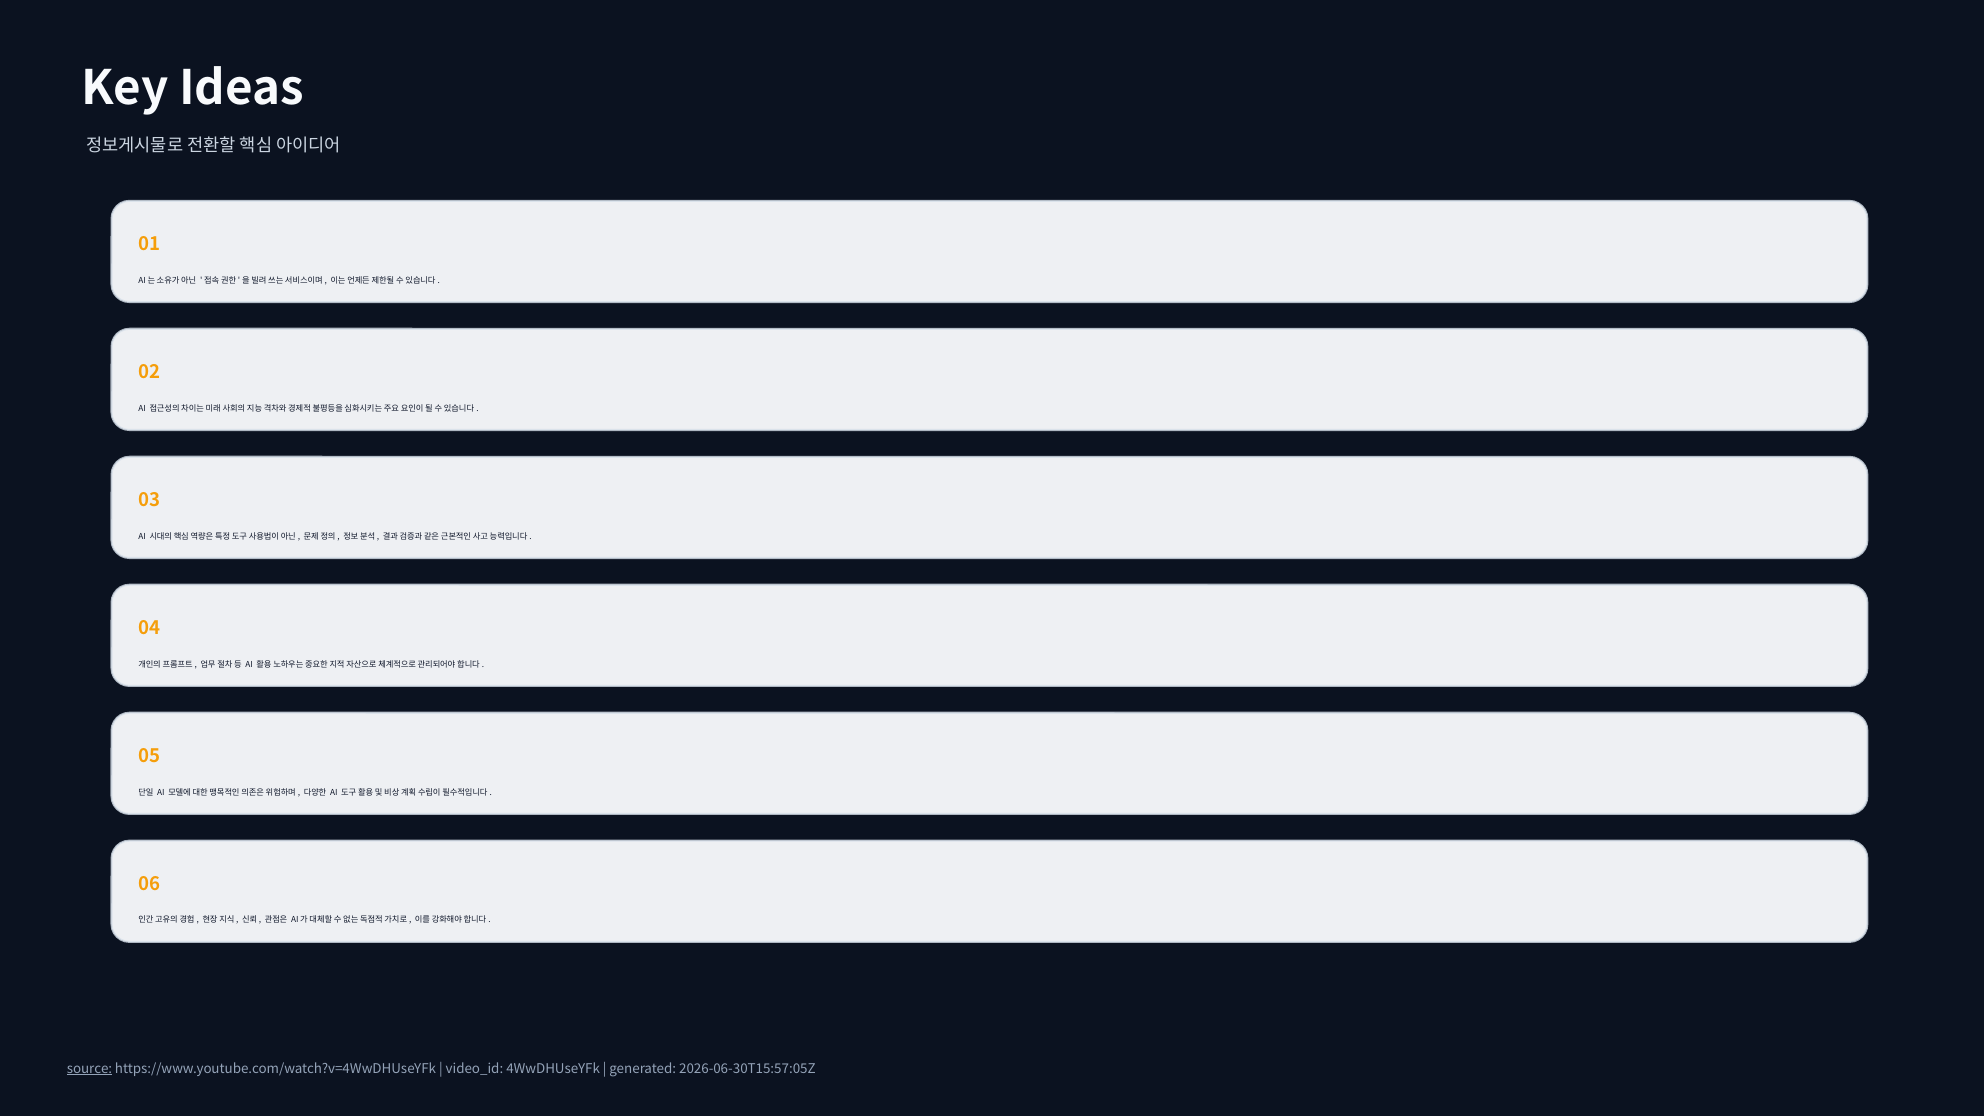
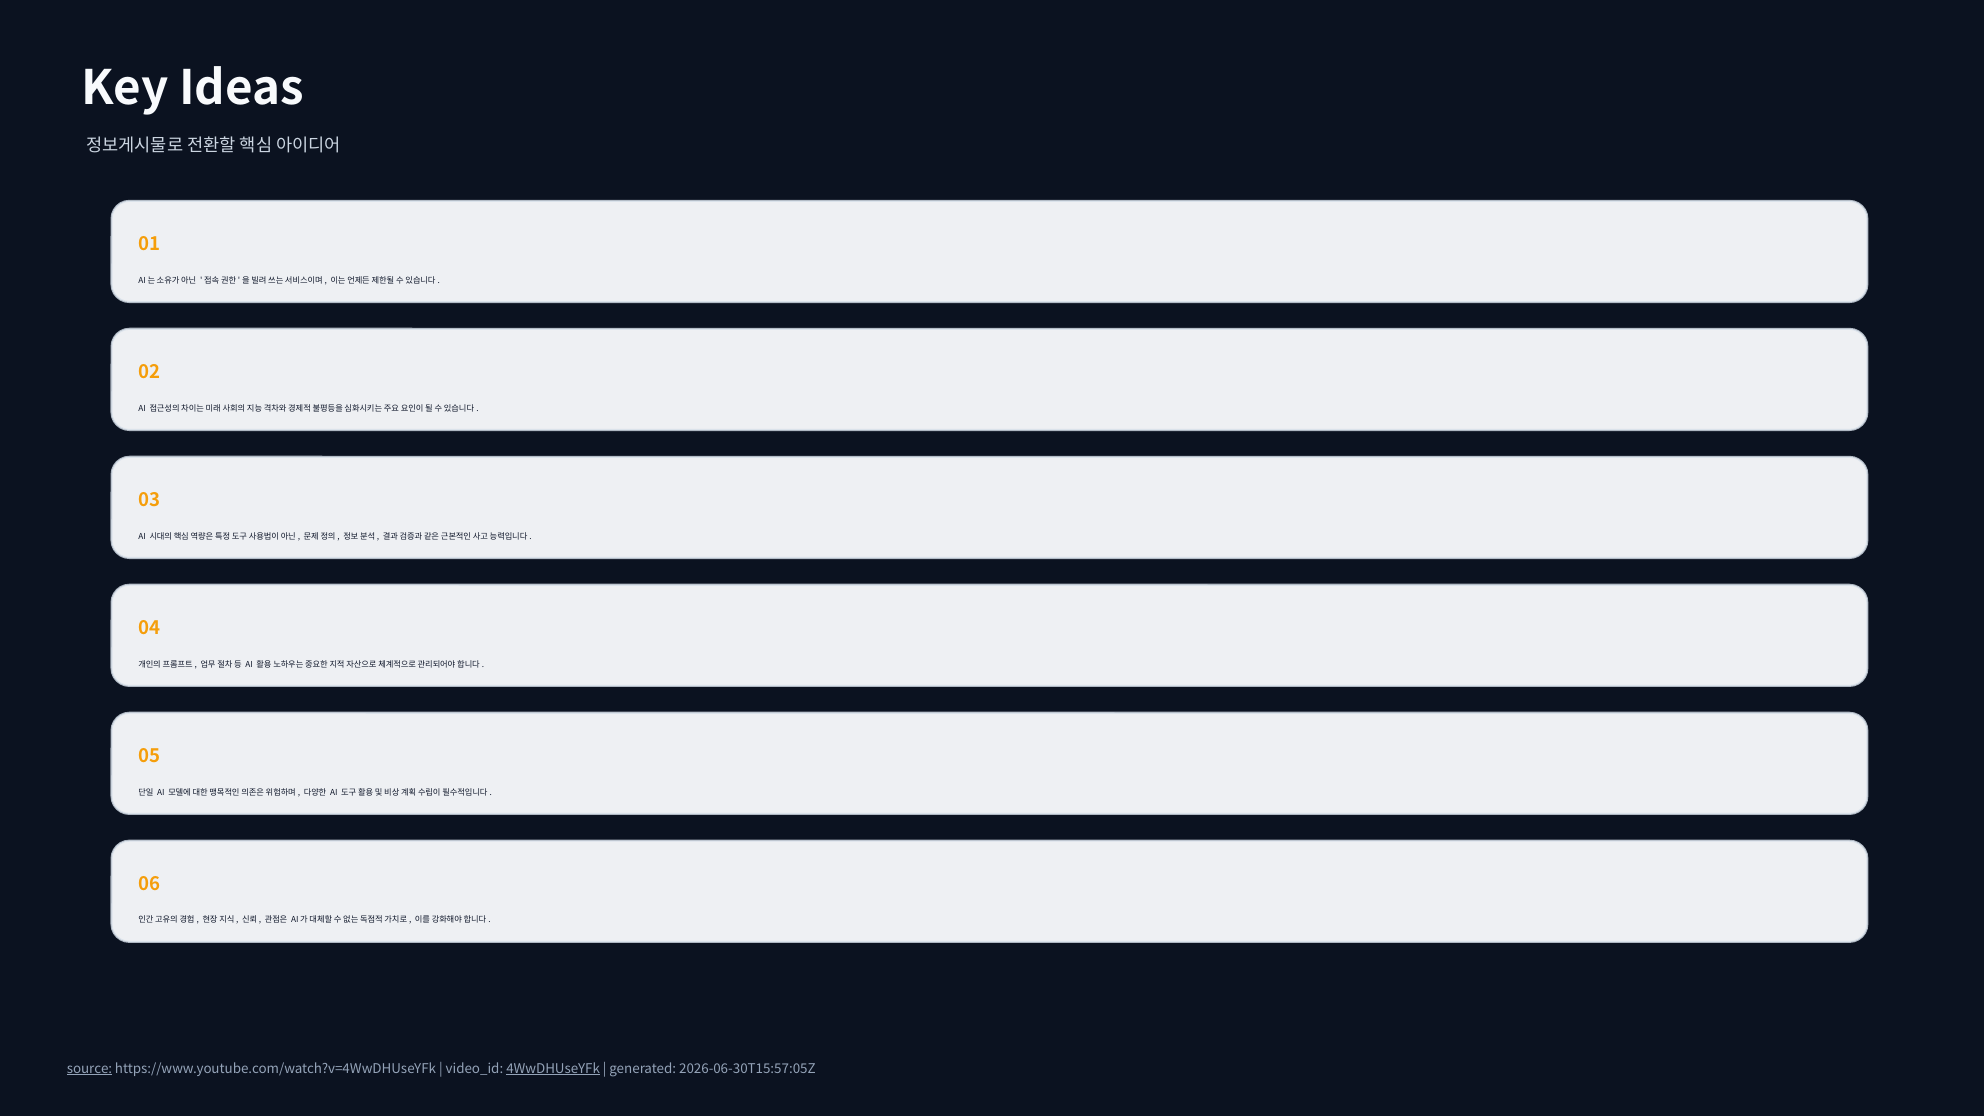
4WwDHUseYFk underline: none -> present
